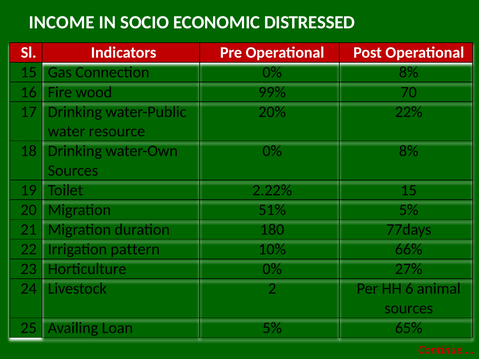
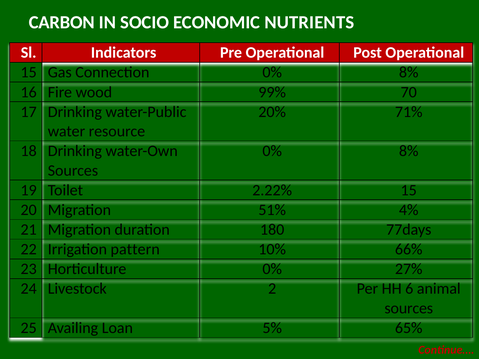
INCOME: INCOME -> CARBON
DISTRESSED: DISTRESSED -> NUTRIENTS
22%: 22% -> 71%
51% 5%: 5% -> 4%
